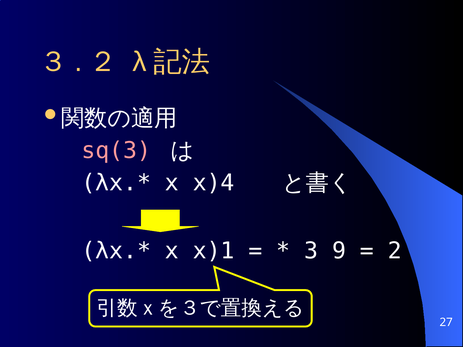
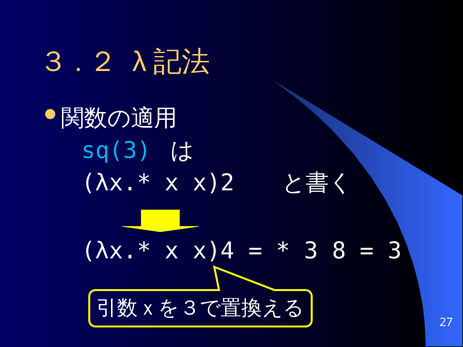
sq(3 colour: pink -> light blue
x)4: x)4 -> x)2
x)1: x)1 -> x)4
9: 9 -> 8
2 at (395, 251): 2 -> 3
